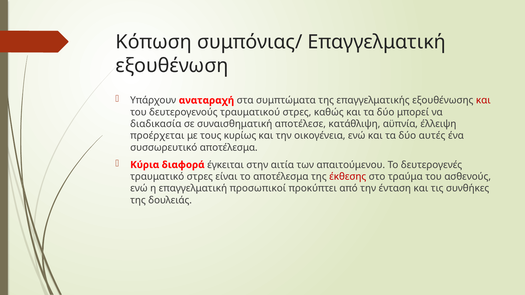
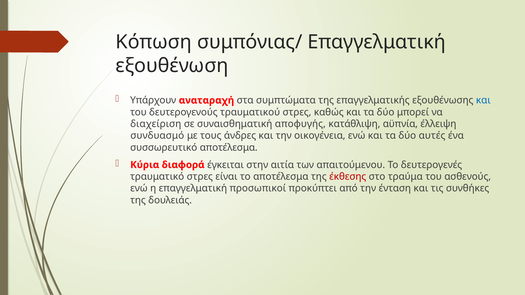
και at (483, 100) colour: red -> blue
διαδικασία: διαδικασία -> διαχείριση
αποτέλεσε: αποτέλεσε -> αποφυγής
προέρχεται: προέρχεται -> συνδυασμό
κυρίως: κυρίως -> άνδρες
